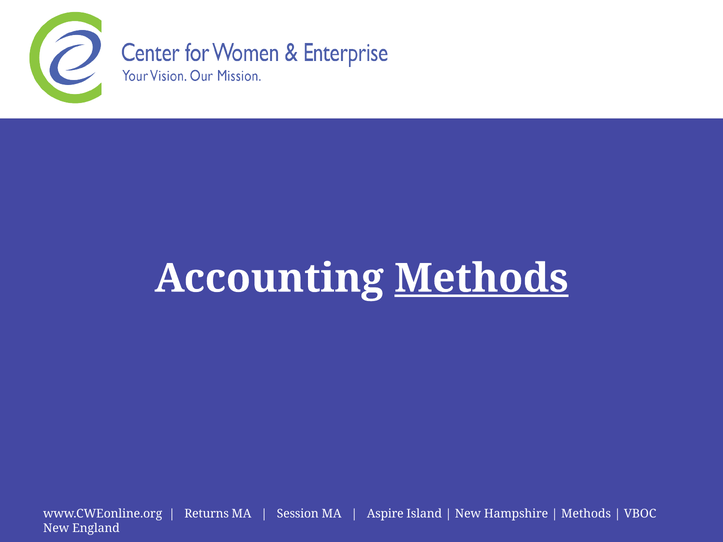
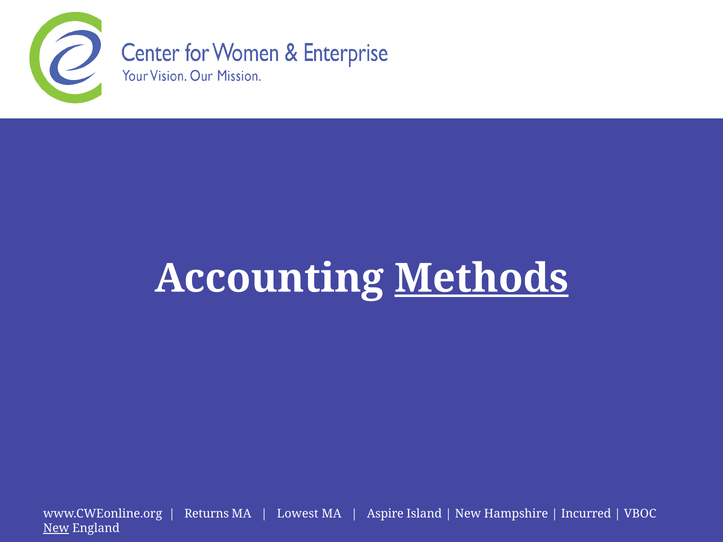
Session: Session -> Lowest
Methods at (586, 514): Methods -> Incurred
New at (56, 529) underline: none -> present
